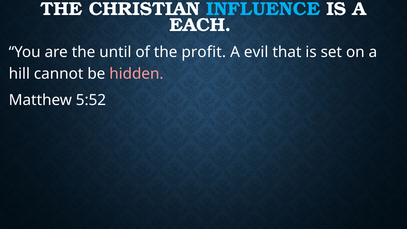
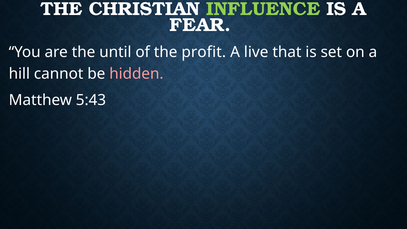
INFLUENCE colour: light blue -> light green
EACH: EACH -> FEAR
evil: evil -> live
5:52: 5:52 -> 5:43
